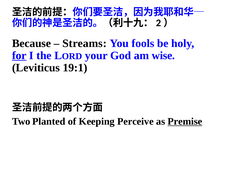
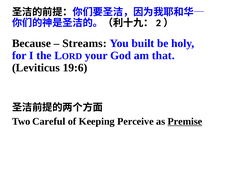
fools: fools -> built
for underline: present -> none
wise: wise -> that
19:1: 19:1 -> 19:6
Planted: Planted -> Careful
